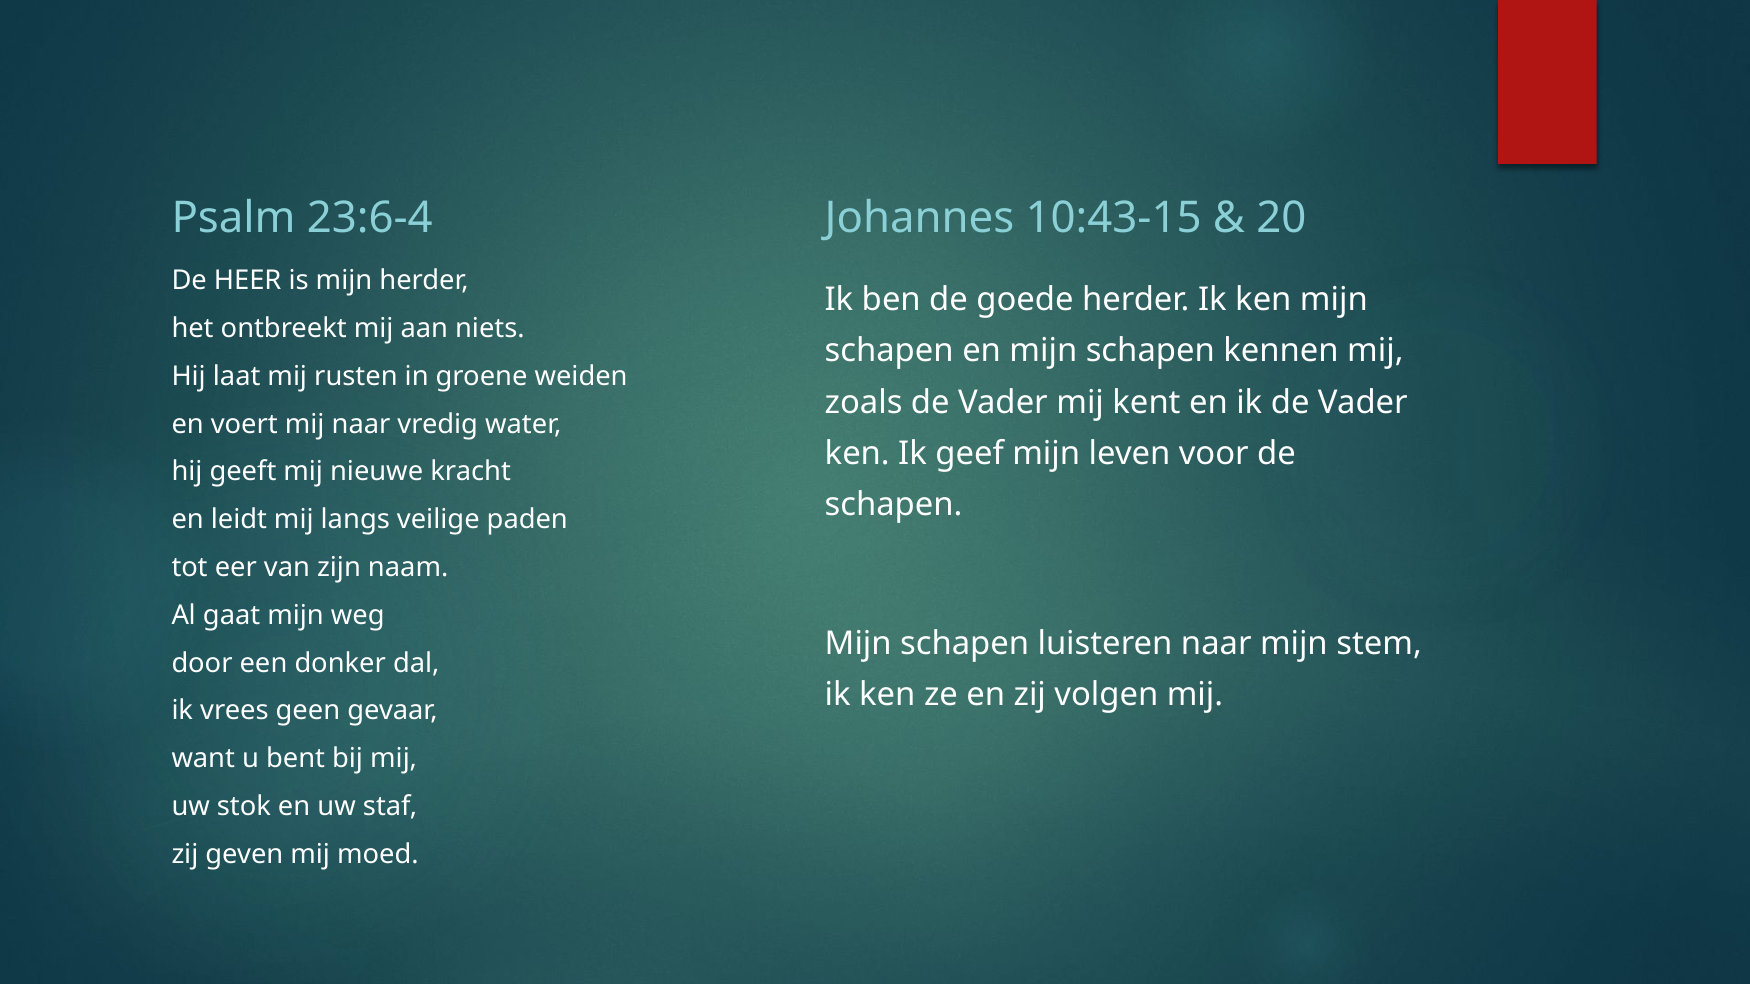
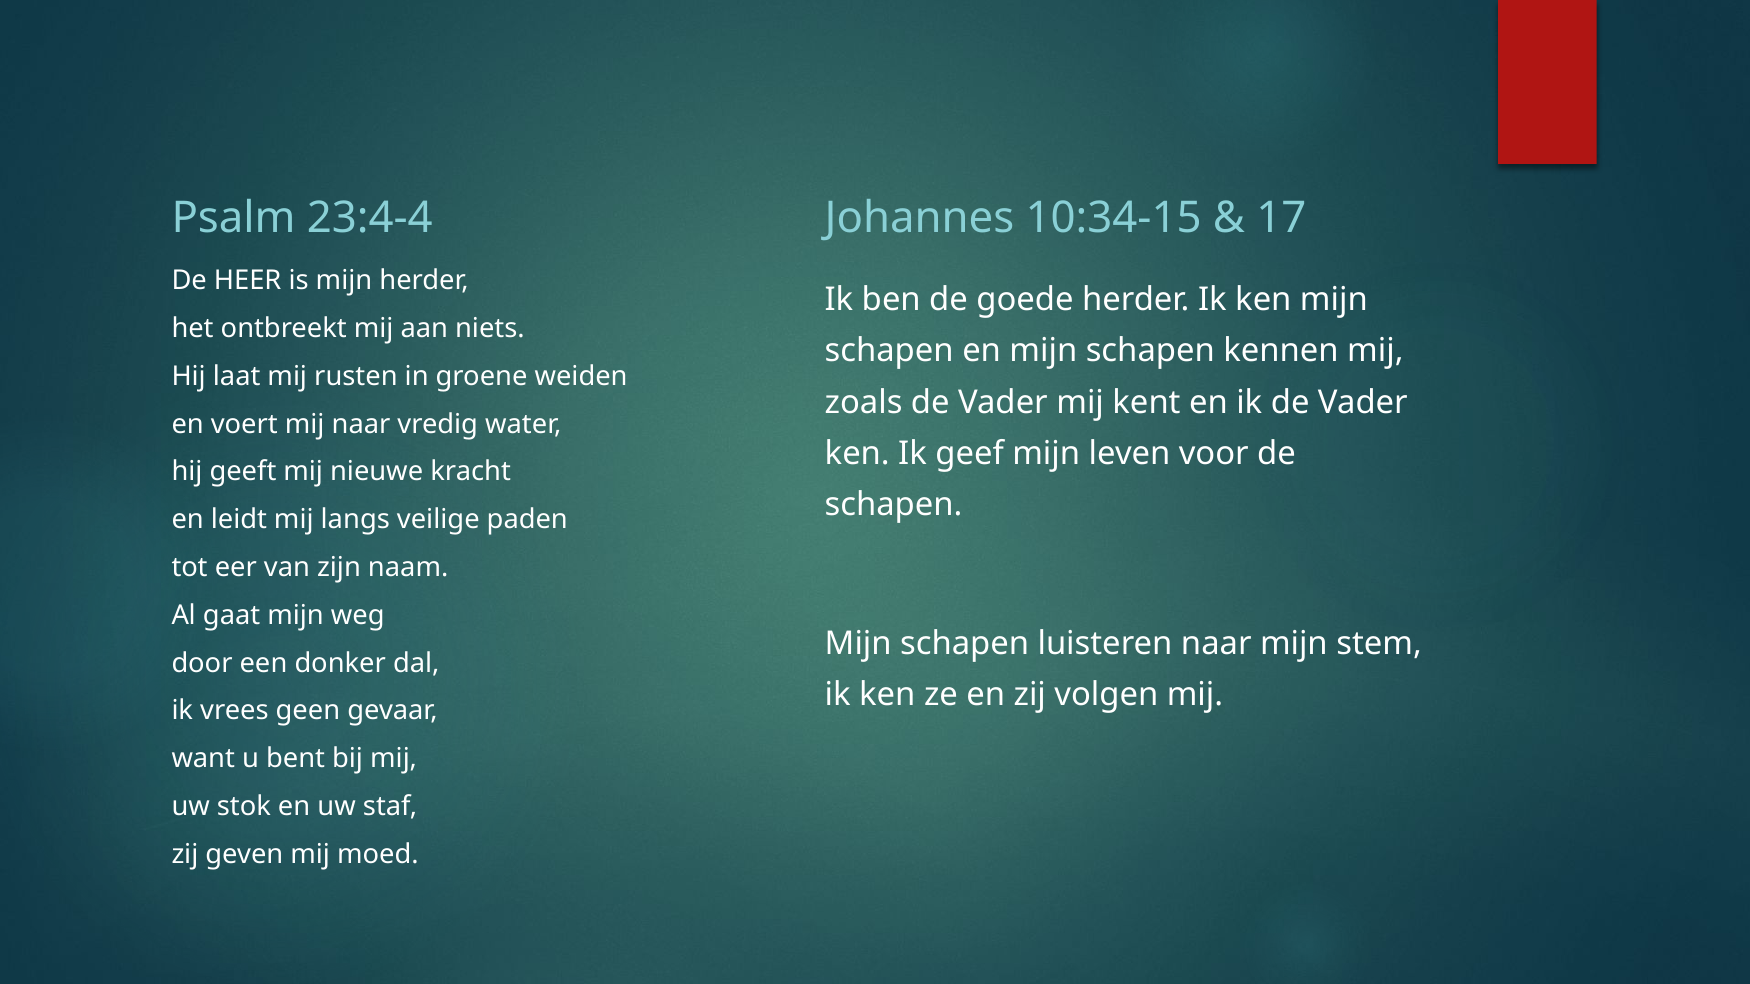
23:6-4: 23:6-4 -> 23:4-4
10:43-15: 10:43-15 -> 10:34-15
20: 20 -> 17
